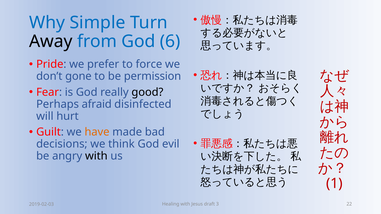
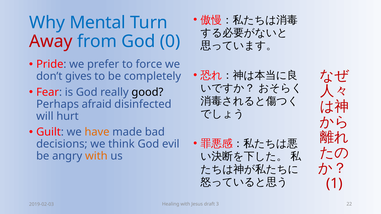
Simple: Simple -> Mental
Away colour: black -> red
6: 6 -> 0
gone: gone -> gives
permission: permission -> completely
with at (96, 156) colour: black -> orange
